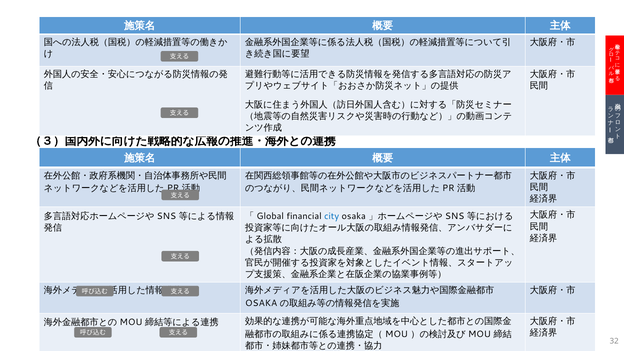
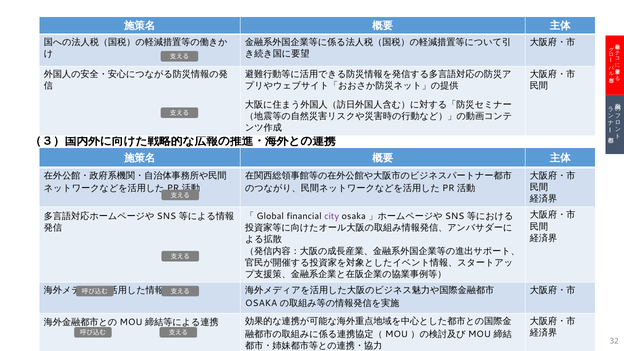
city colour: blue -> purple
